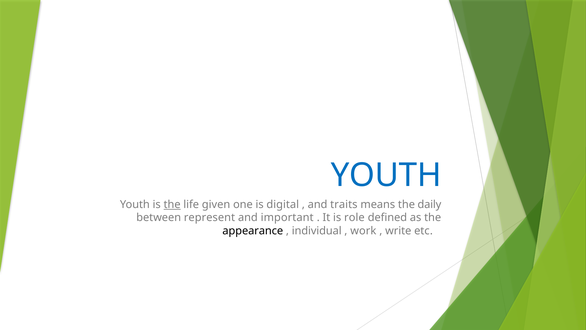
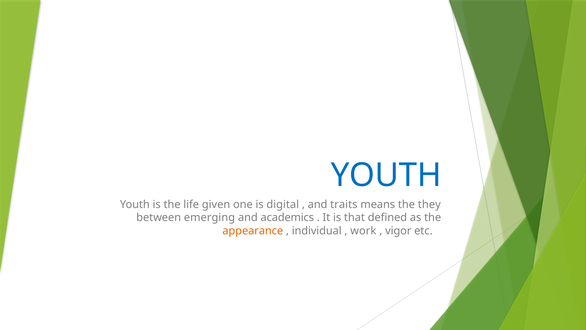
the at (172, 204) underline: present -> none
daily: daily -> they
represent: represent -> emerging
important: important -> academics
role: role -> that
appearance colour: black -> orange
write: write -> vigor
